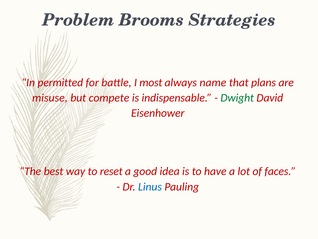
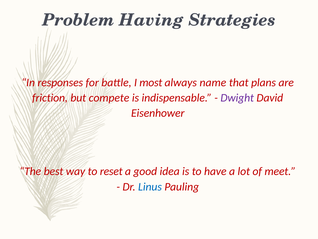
Brooms: Brooms -> Having
permitted: permitted -> responses
misuse: misuse -> friction
Dwight colour: green -> purple
faces: faces -> meet
